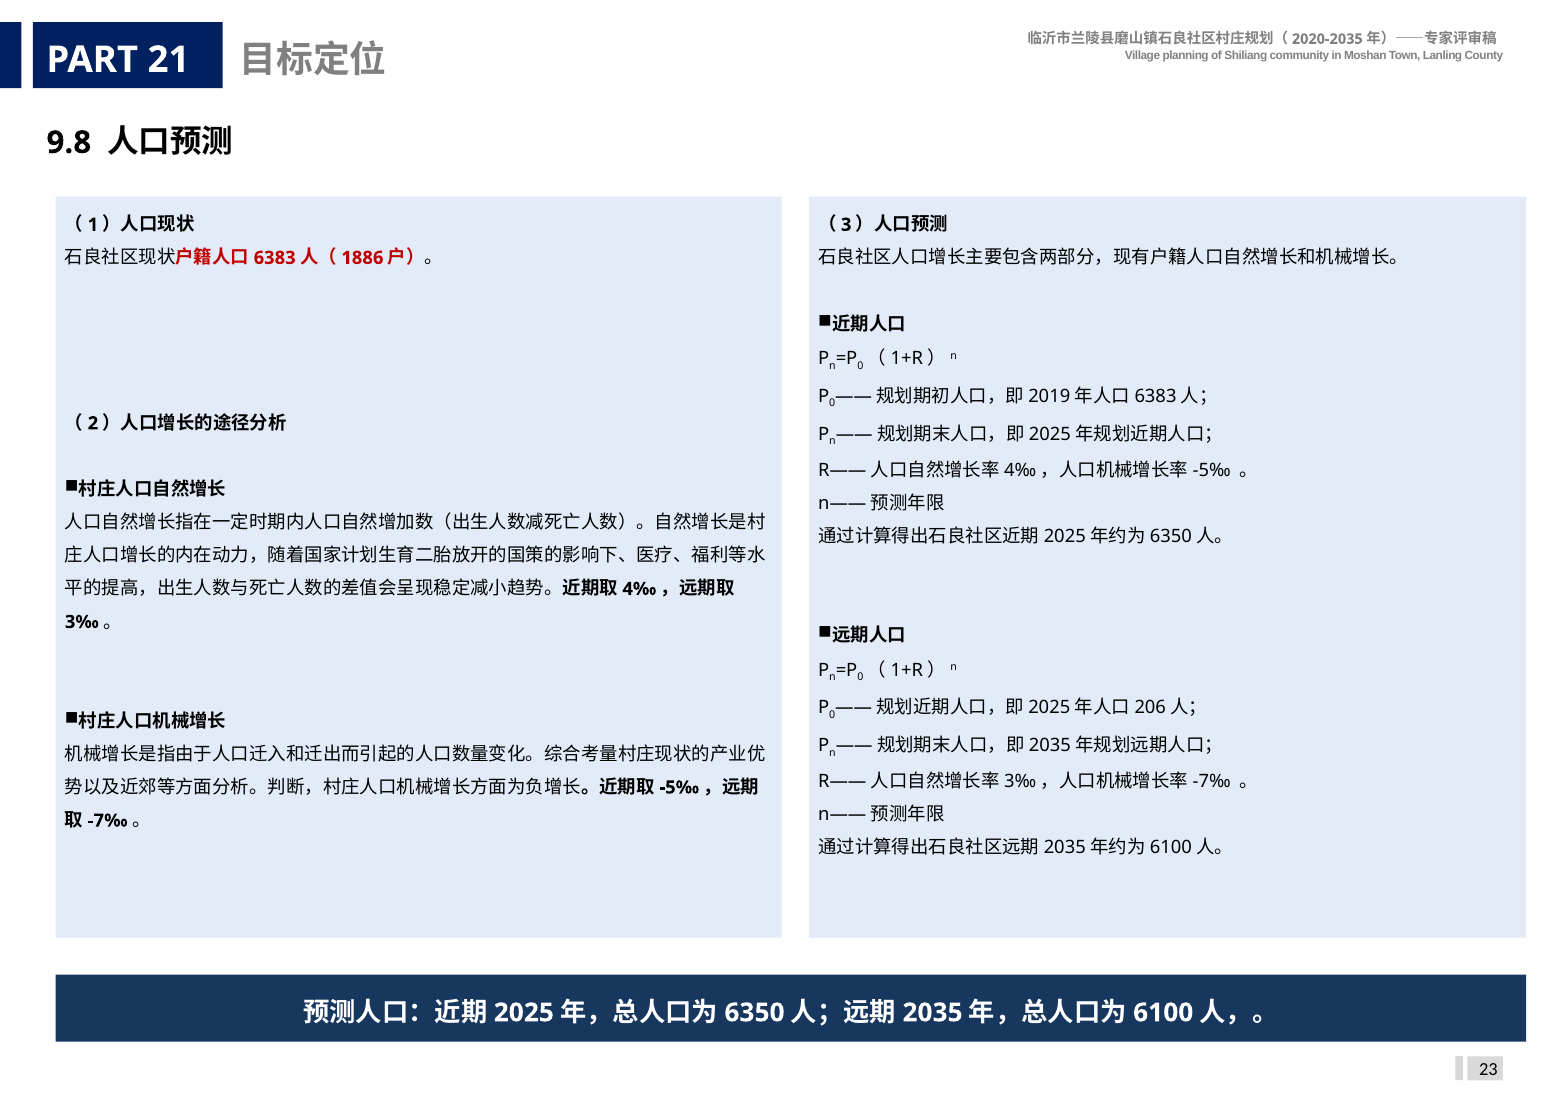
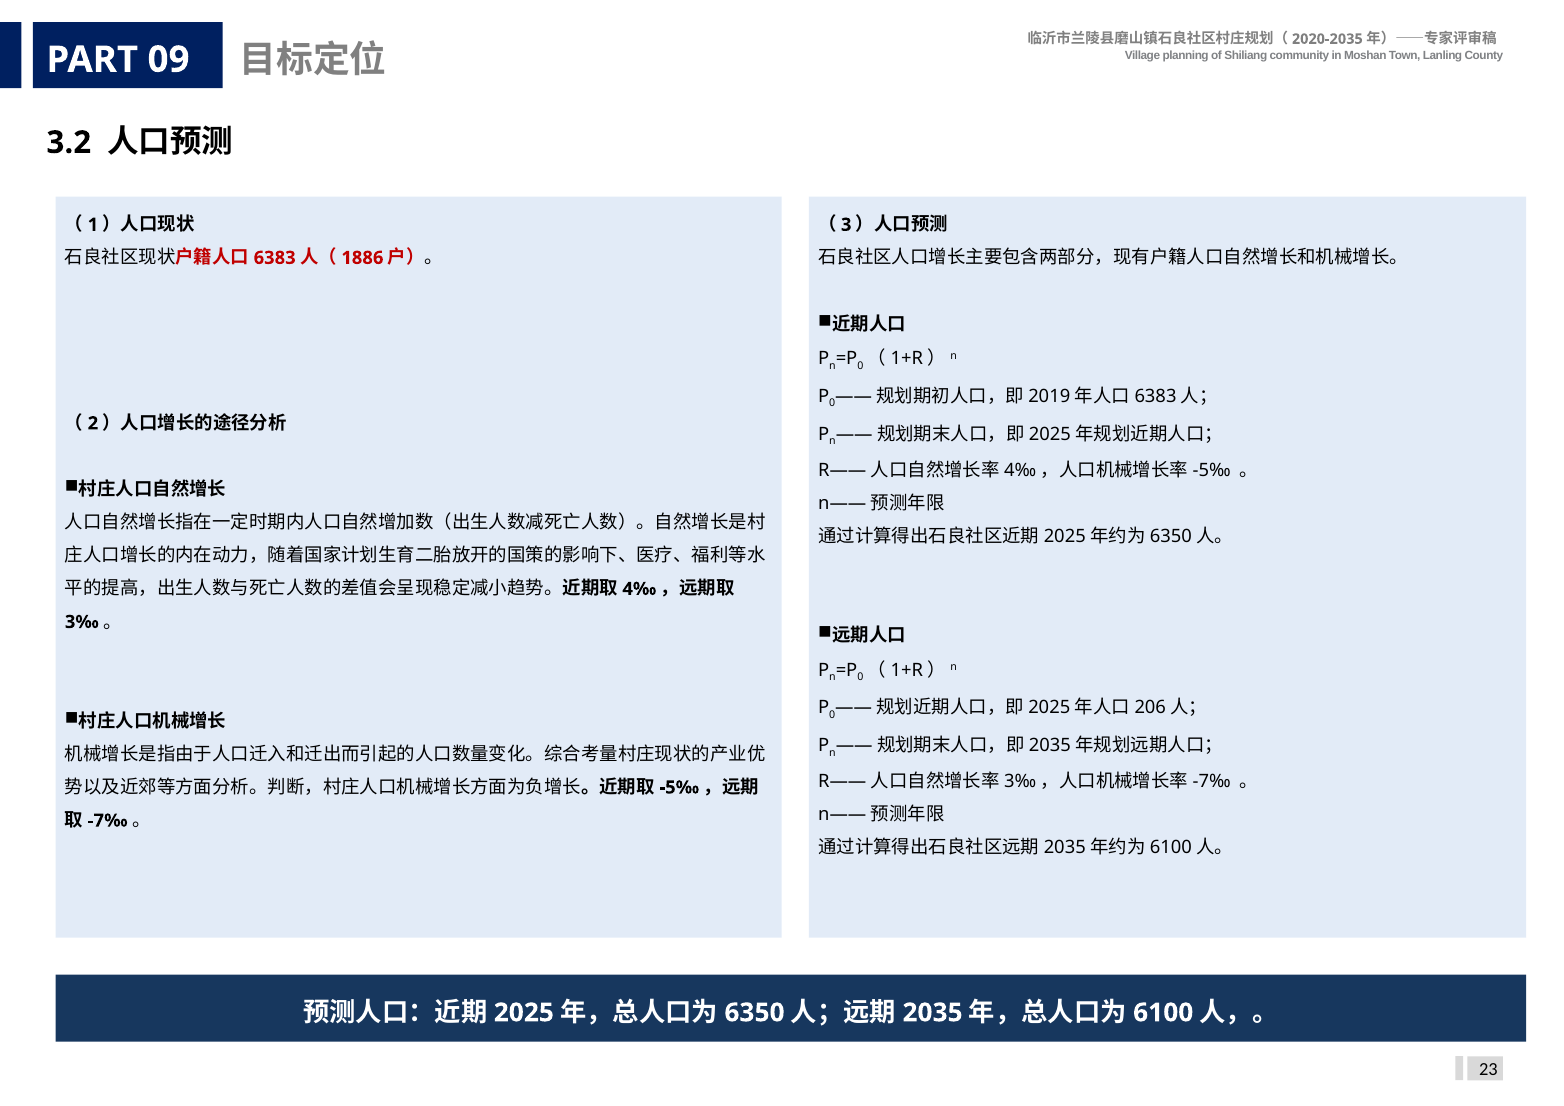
21: 21 -> 09
9.8: 9.8 -> 3.2
